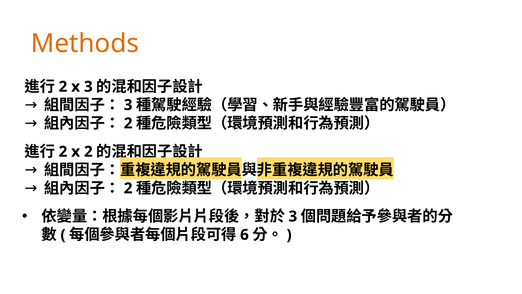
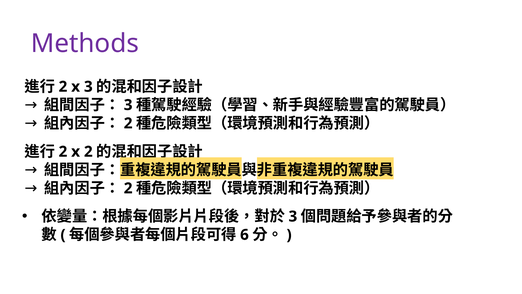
Methods colour: orange -> purple
